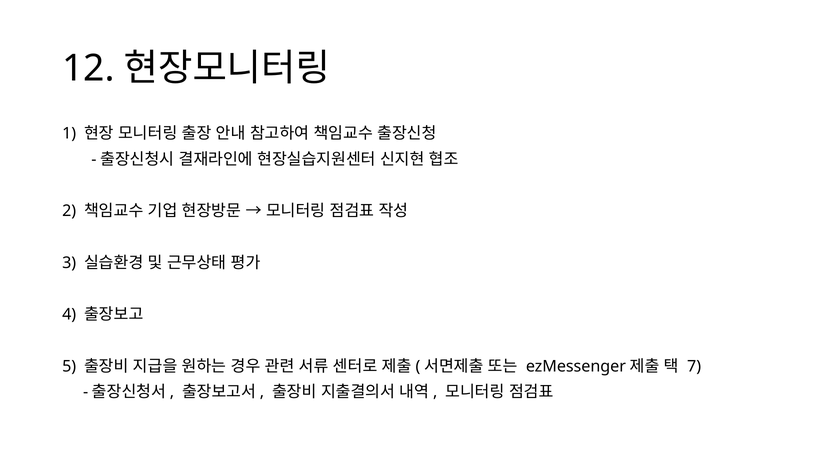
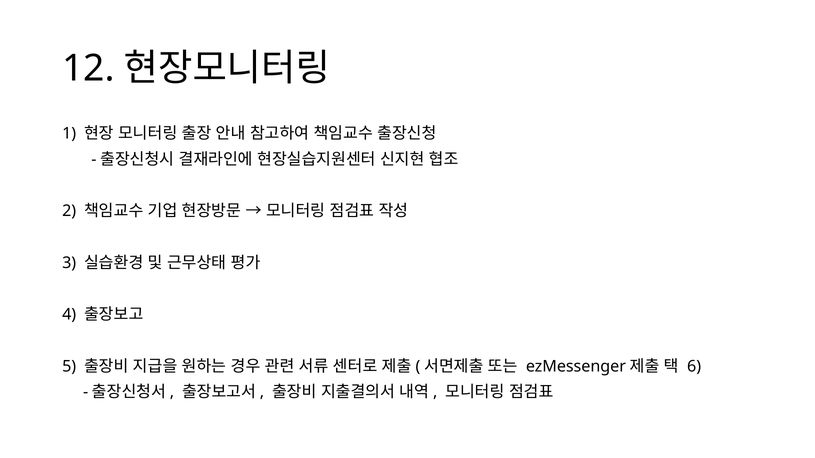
7: 7 -> 6
